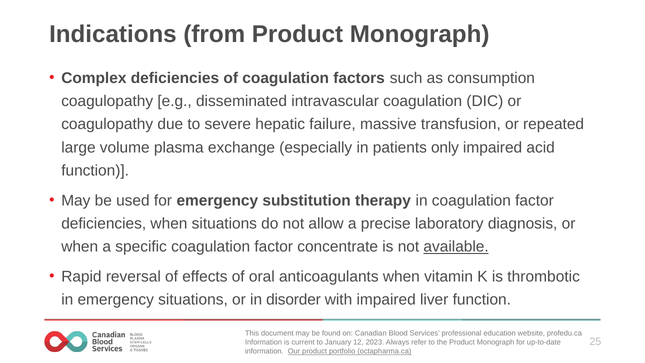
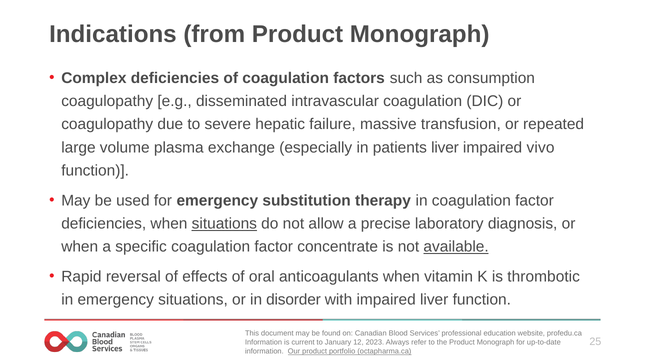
patients only: only -> liver
acid: acid -> vivo
situations at (224, 224) underline: none -> present
